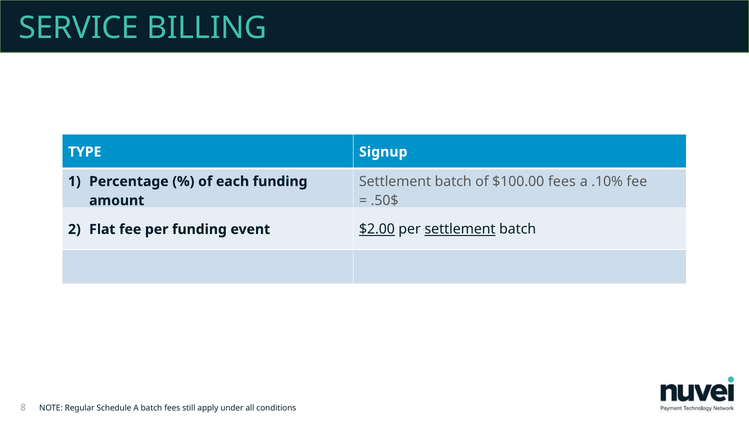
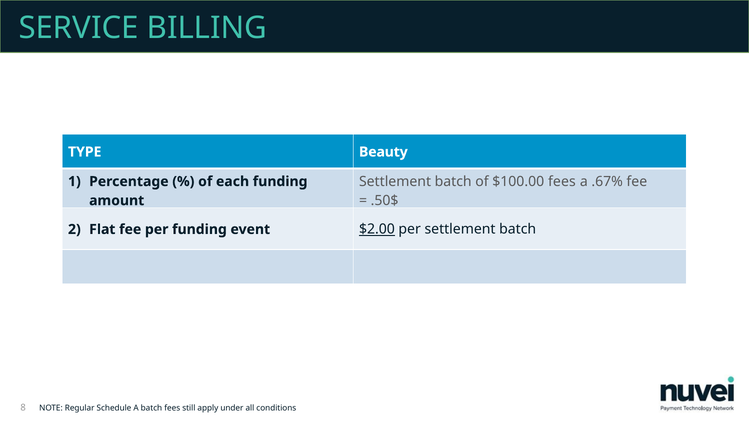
Signup: Signup -> Beauty
.10%: .10% -> .67%
settlement at (460, 230) underline: present -> none
